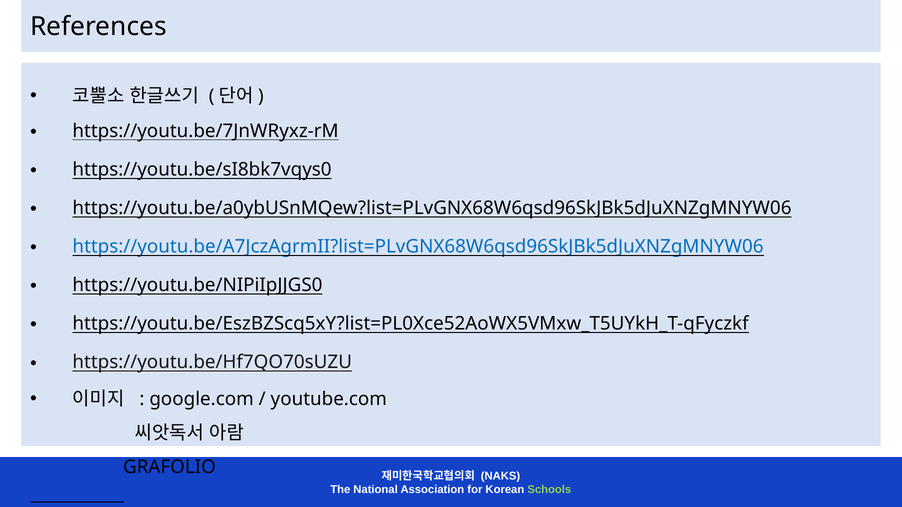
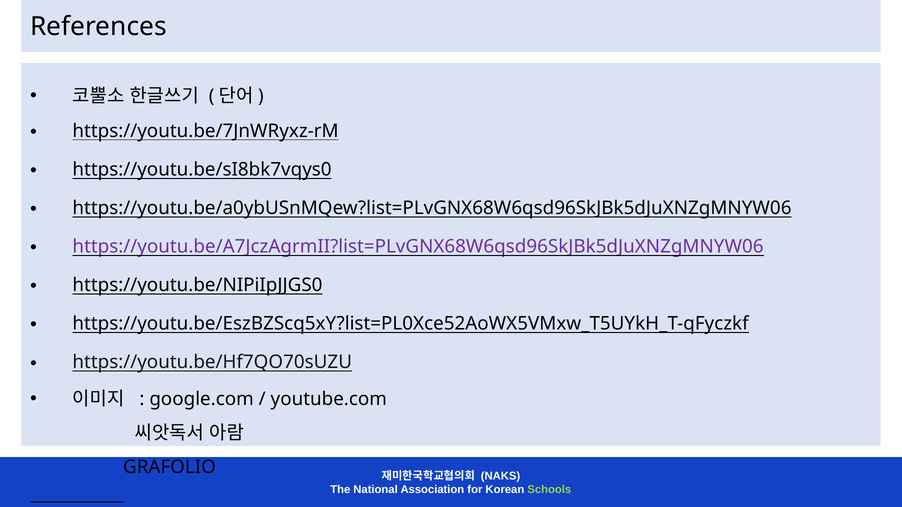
https://youtu.be/A7JczAgrmII?list=PLvGNX68W6qsd96SkJBk5dJuXNZgMNYW06 colour: blue -> purple
